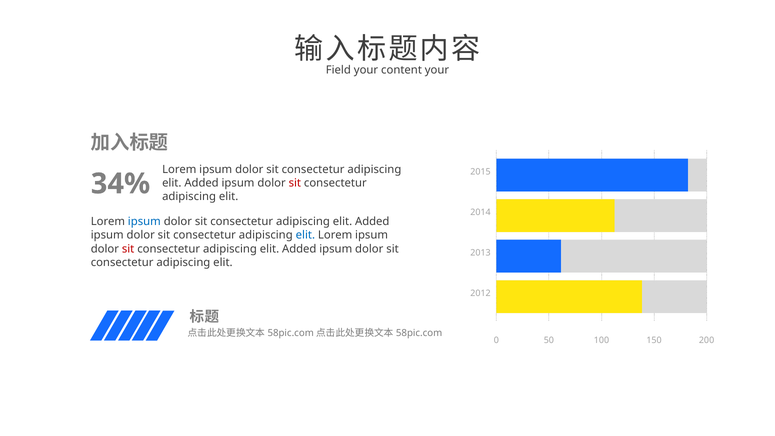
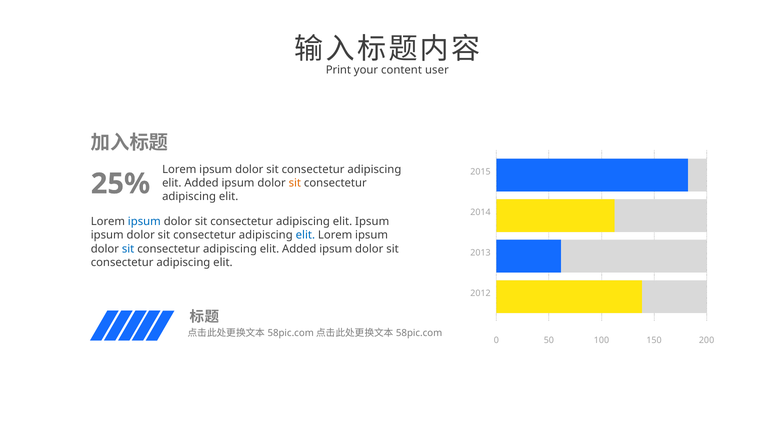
Field: Field -> Print
content your: your -> user
34%: 34% -> 25%
sit at (295, 183) colour: red -> orange
Added at (372, 222): Added -> Ipsum
sit at (128, 249) colour: red -> blue
